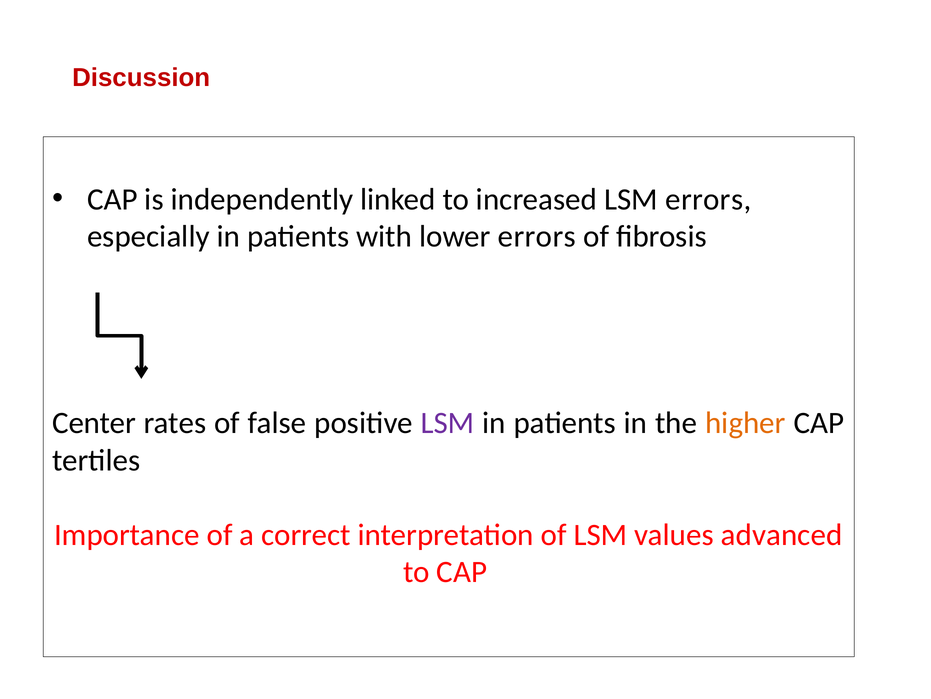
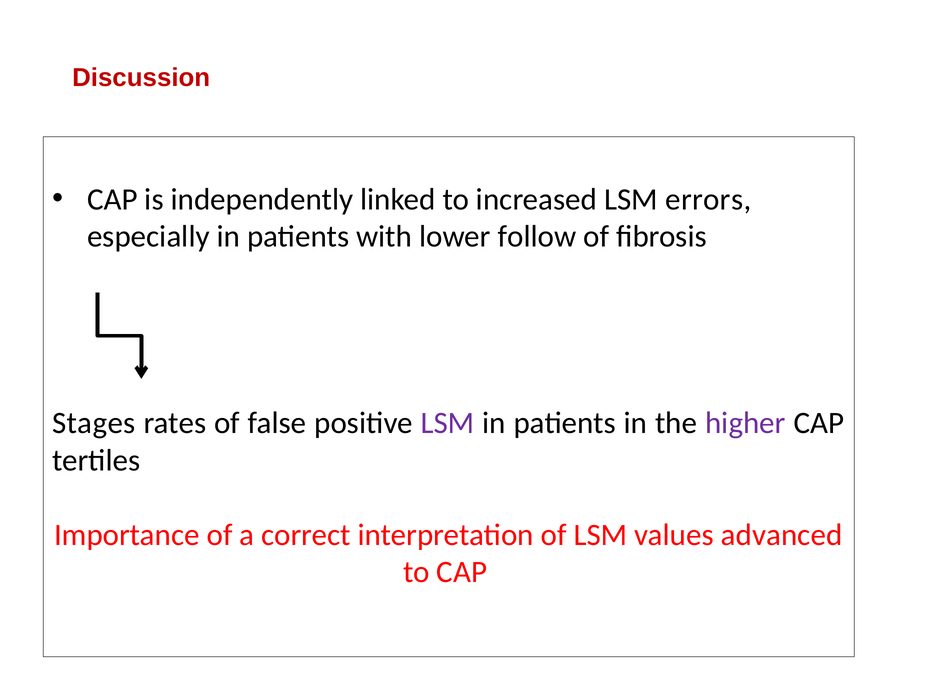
lower errors: errors -> follow
Center: Center -> Stages
higher colour: orange -> purple
